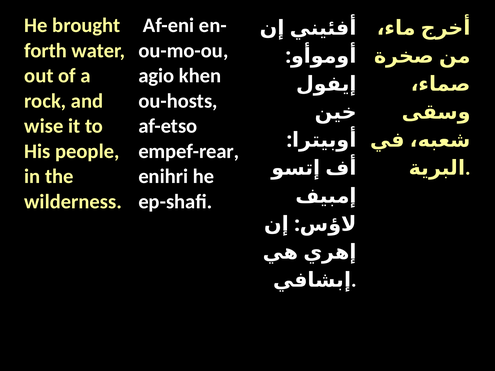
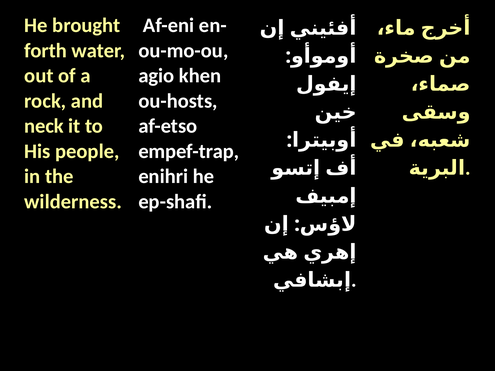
wise: wise -> neck
empef-rear: empef-rear -> empef-trap
